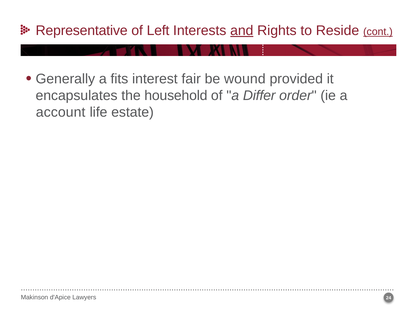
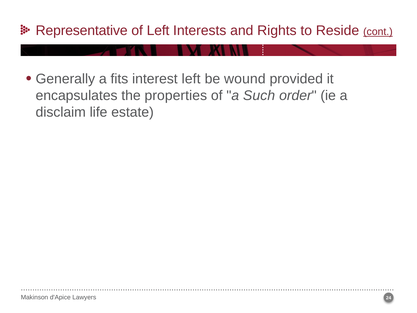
and underline: present -> none
interest fair: fair -> left
household: household -> properties
Differ: Differ -> Such
account: account -> disclaim
